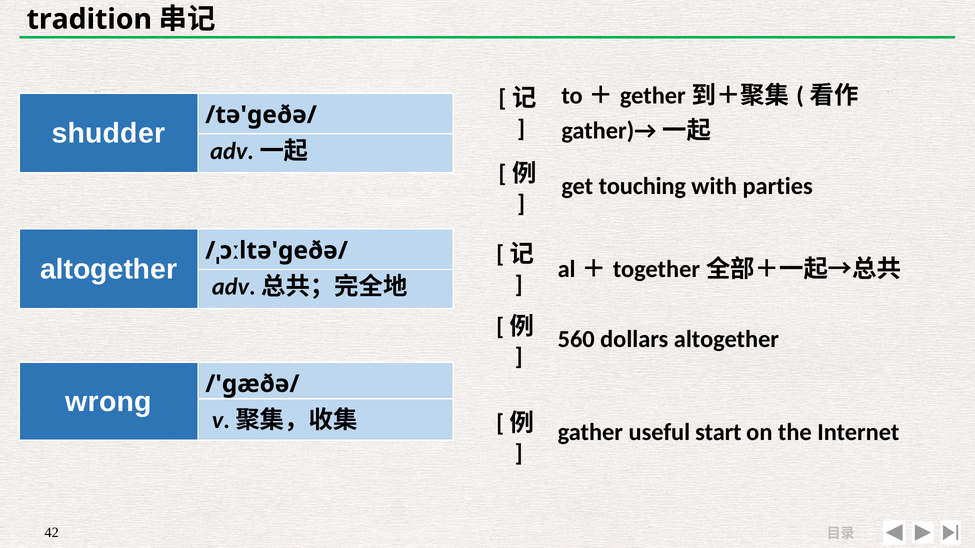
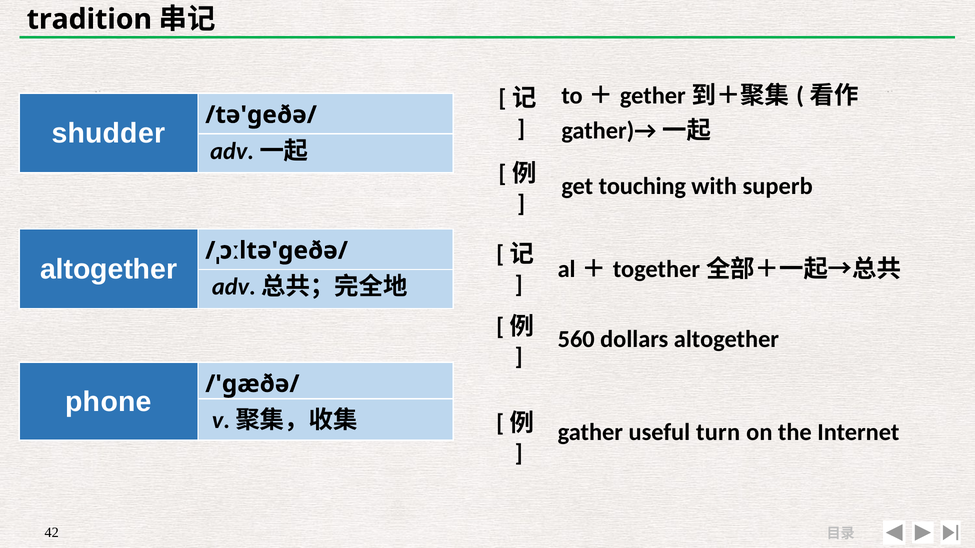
parties: parties -> superb
wrong: wrong -> phone
start: start -> turn
